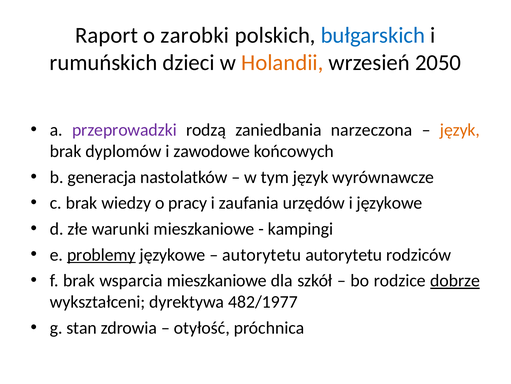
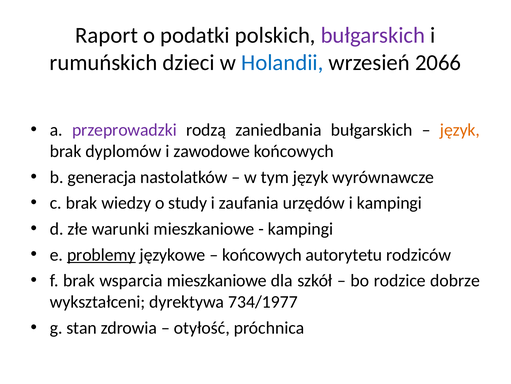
zarobki: zarobki -> podatki
bułgarskich at (373, 35) colour: blue -> purple
Holandii colour: orange -> blue
2050: 2050 -> 2066
zaniedbania narzeczona: narzeczona -> bułgarskich
pracy: pracy -> study
i językowe: językowe -> kampingi
autorytetu at (262, 254): autorytetu -> końcowych
dobrze underline: present -> none
482/1977: 482/1977 -> 734/1977
